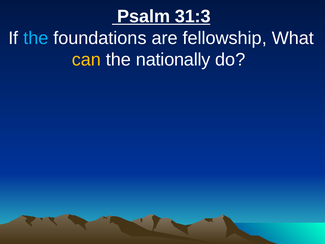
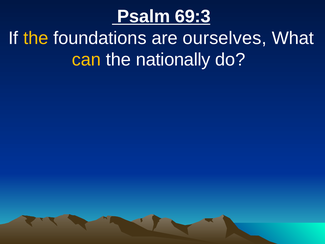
31:3: 31:3 -> 69:3
the at (36, 38) colour: light blue -> yellow
fellowship: fellowship -> ourselves
